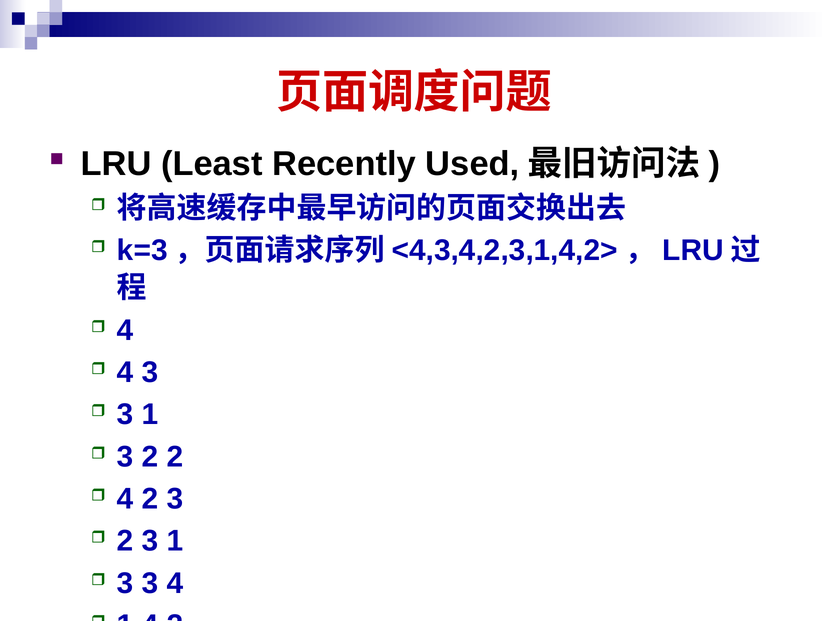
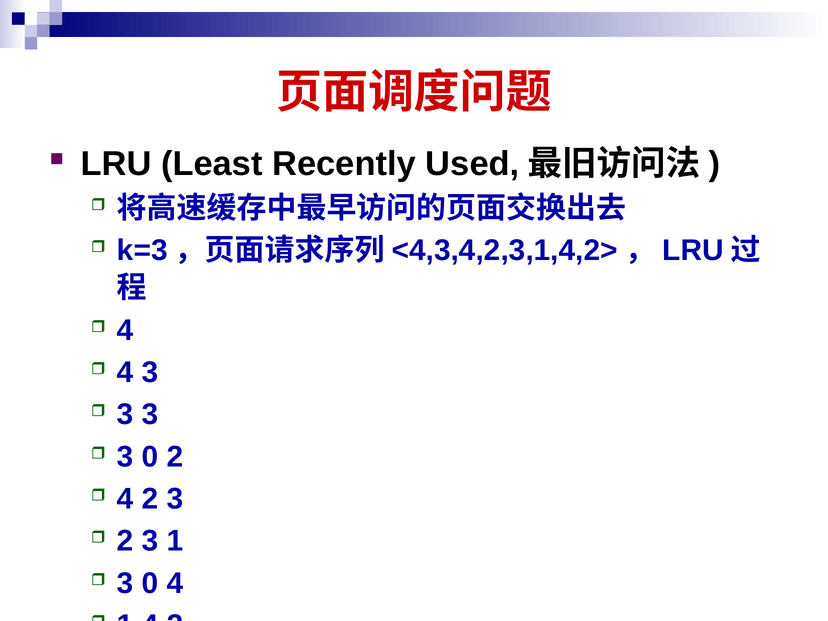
1 at (150, 415): 1 -> 3
2 at (150, 457): 2 -> 0
3 at (150, 583): 3 -> 0
